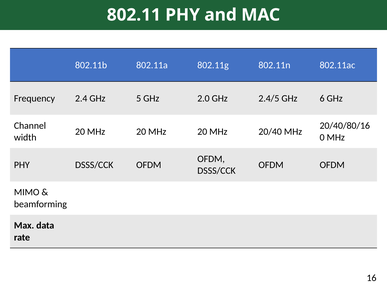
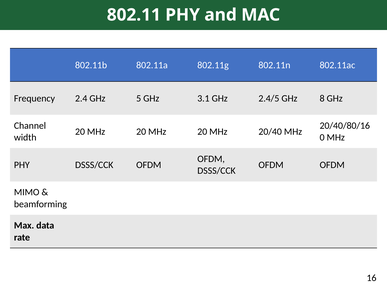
2.0: 2.0 -> 3.1
6: 6 -> 8
